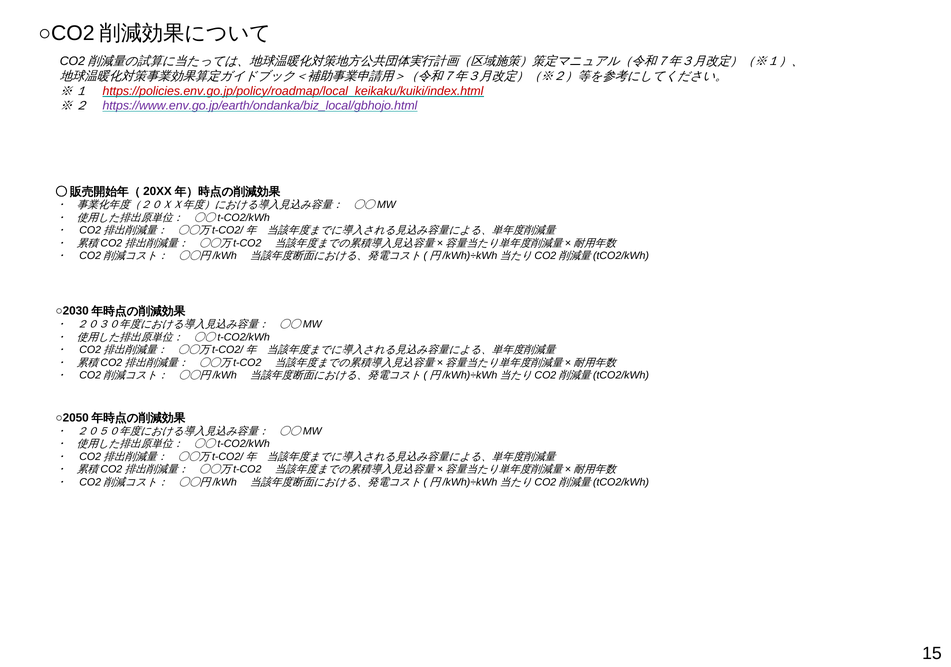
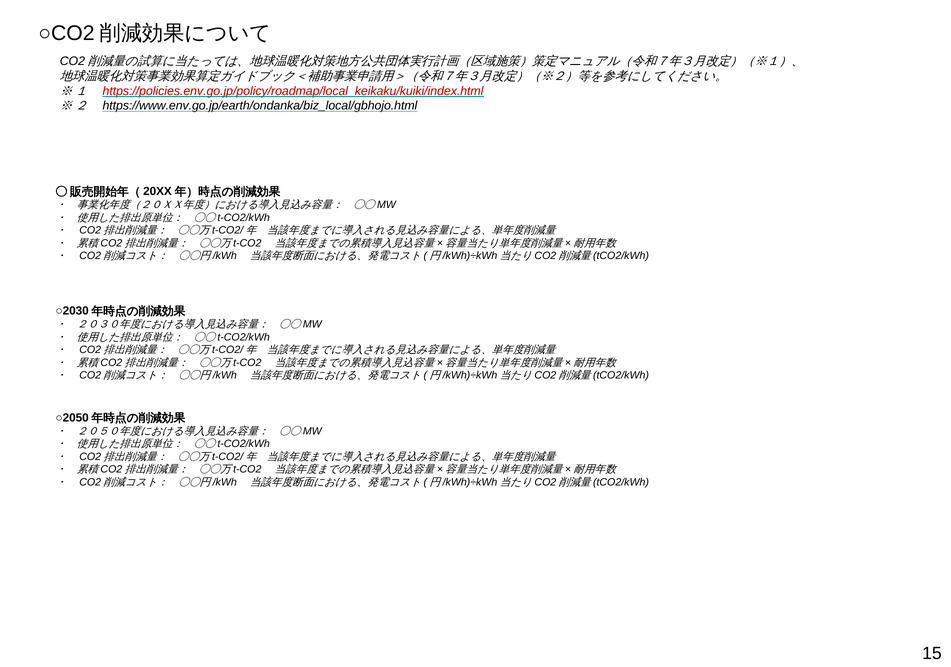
https://www.env.go.jp/earth/ondanka/biz_local/gbhojo.html colour: purple -> black
